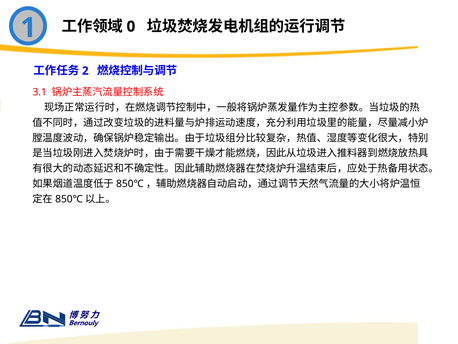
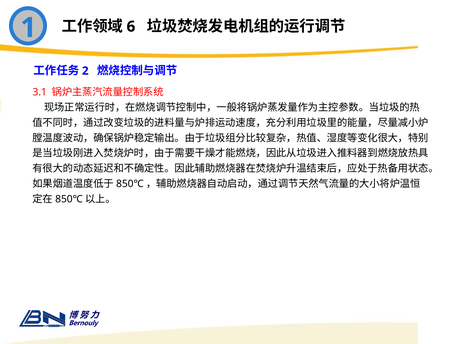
0: 0 -> 6
